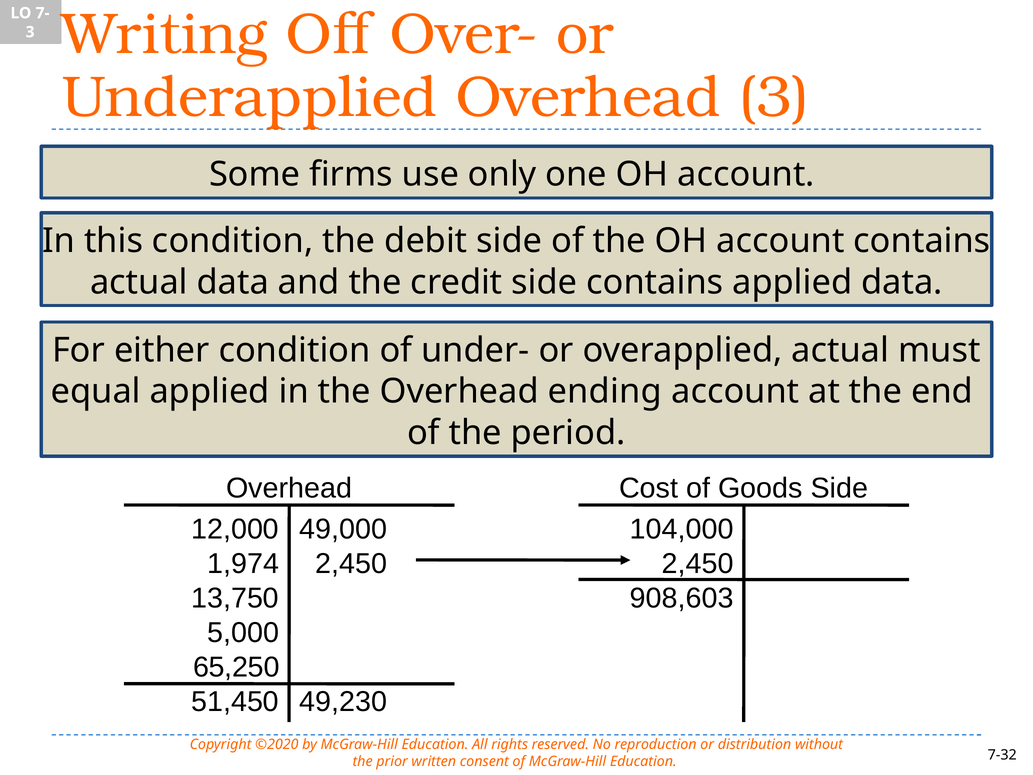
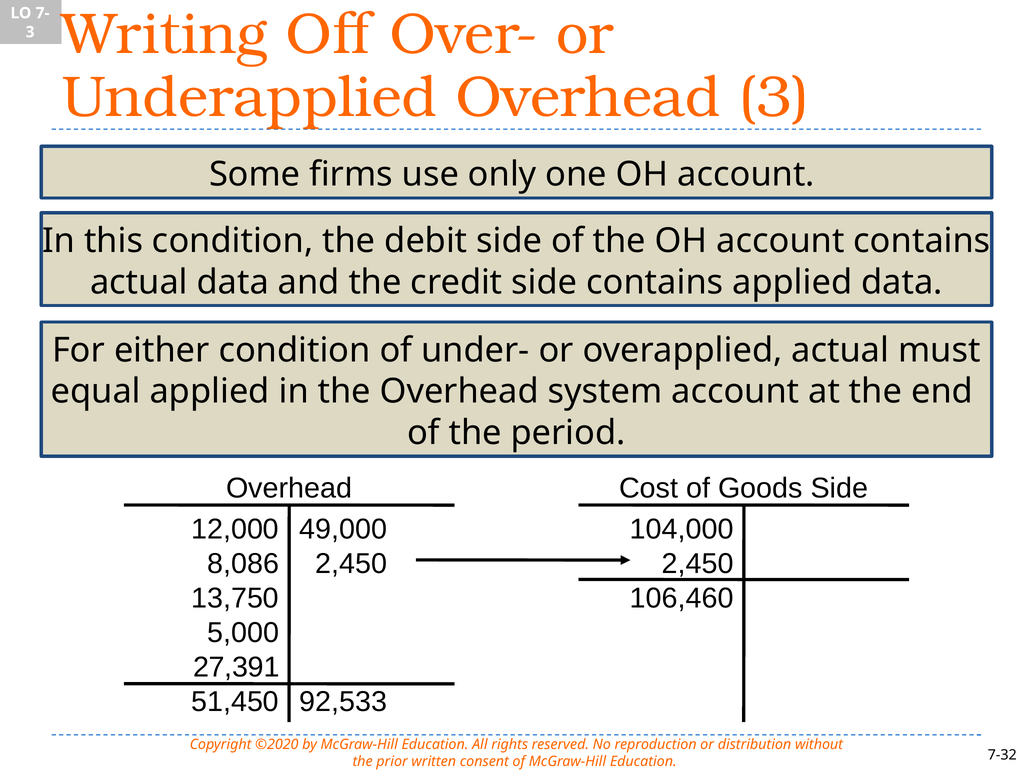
ending: ending -> system
1,974: 1,974 -> 8,086
908,603: 908,603 -> 106,460
65,250: 65,250 -> 27,391
49,230: 49,230 -> 92,533
